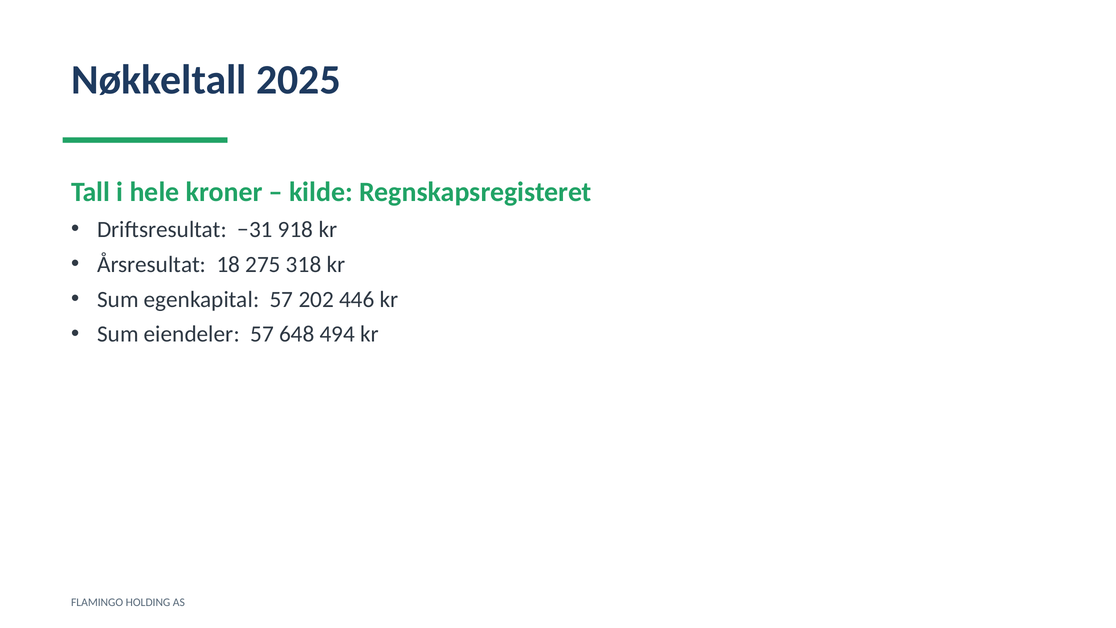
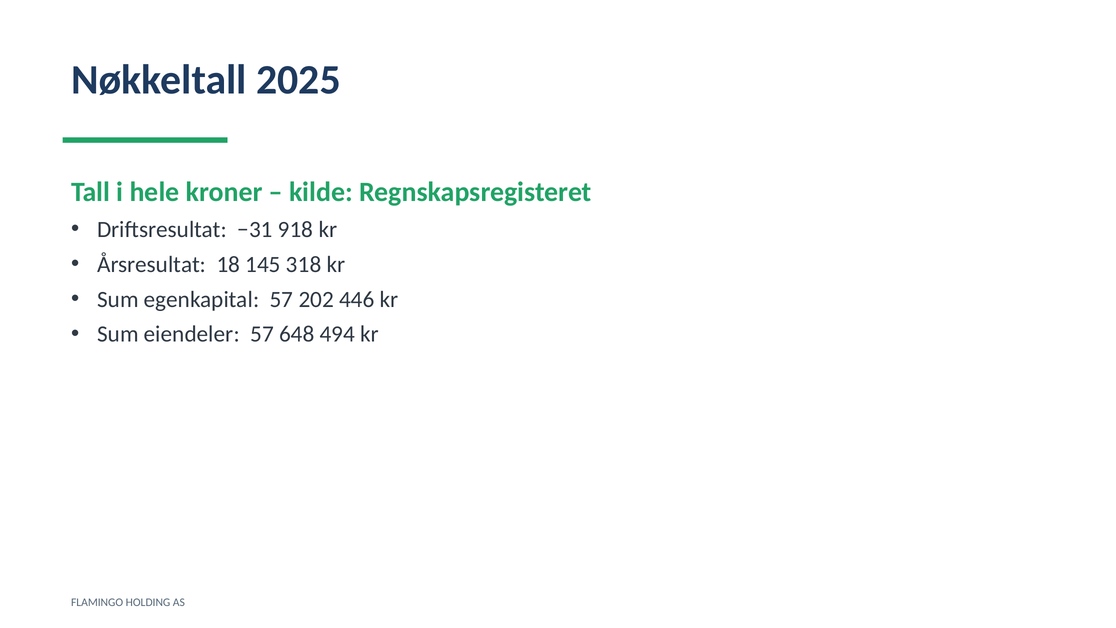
275: 275 -> 145
